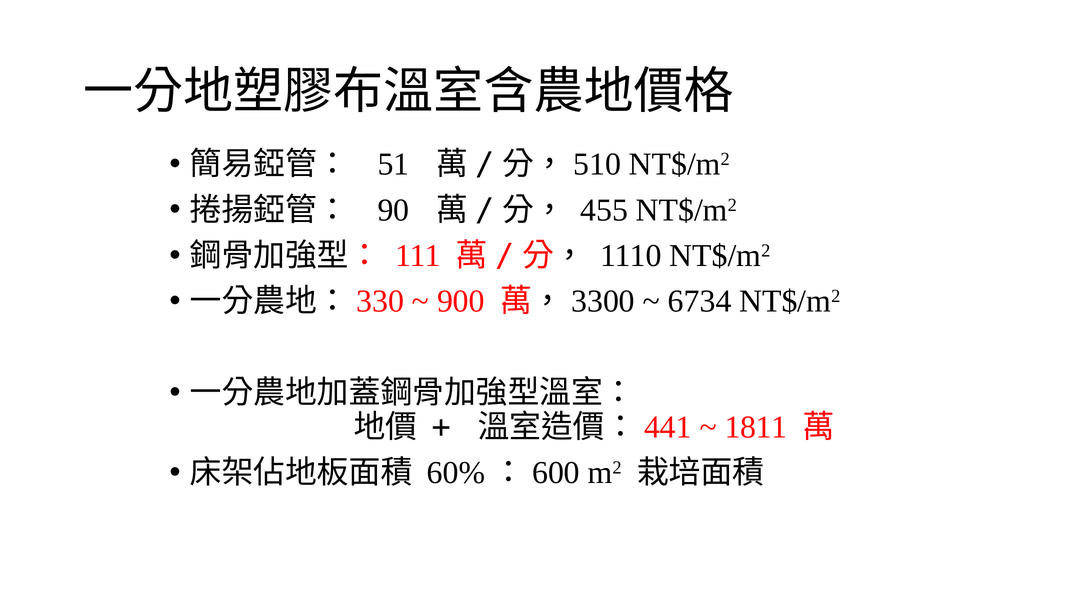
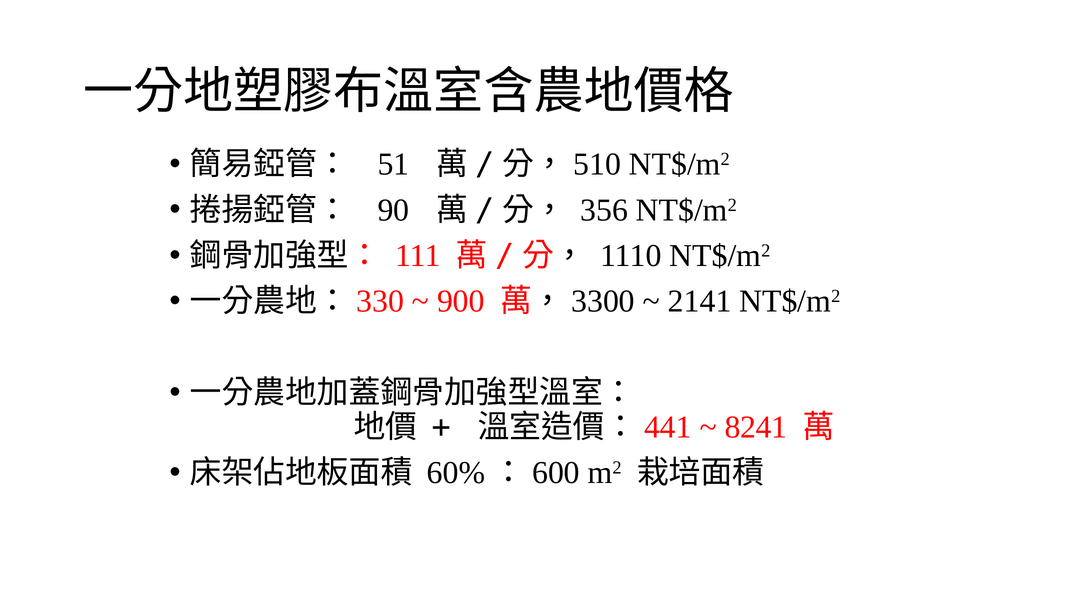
455: 455 -> 356
6734: 6734 -> 2141
1811: 1811 -> 8241
